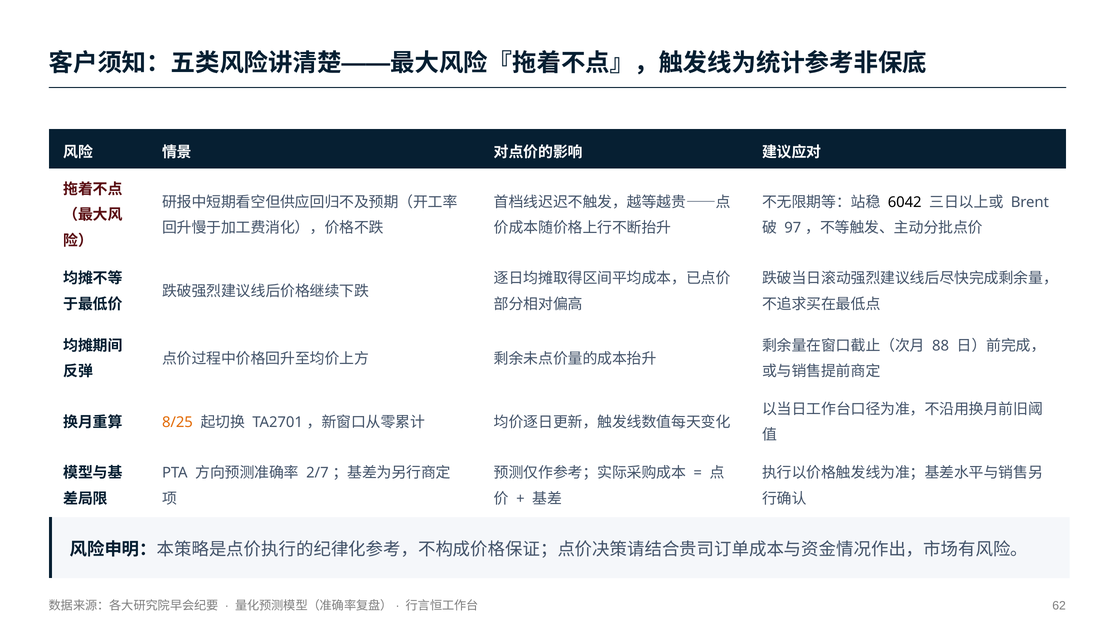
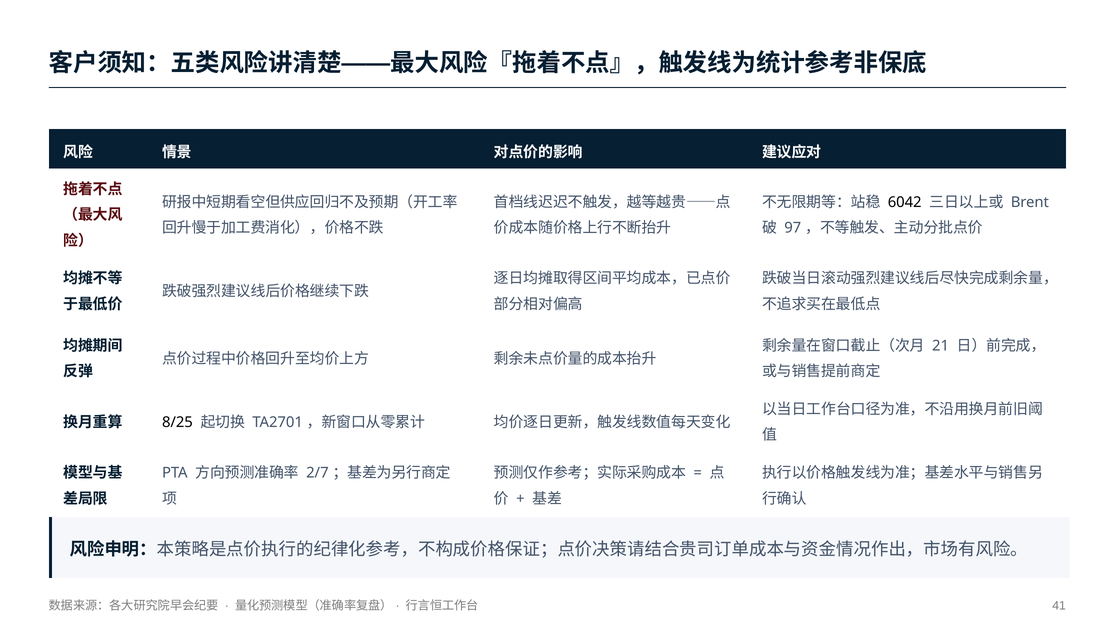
88: 88 -> 21
8/25 colour: orange -> black
62: 62 -> 41
